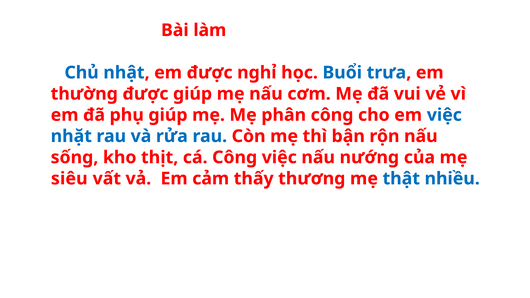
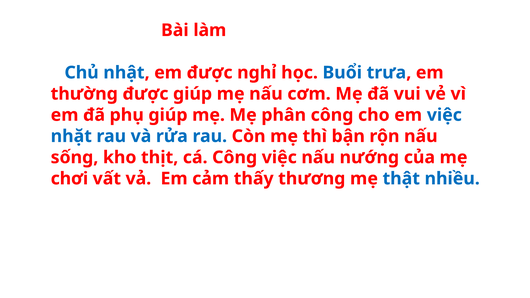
siêu: siêu -> chơi
